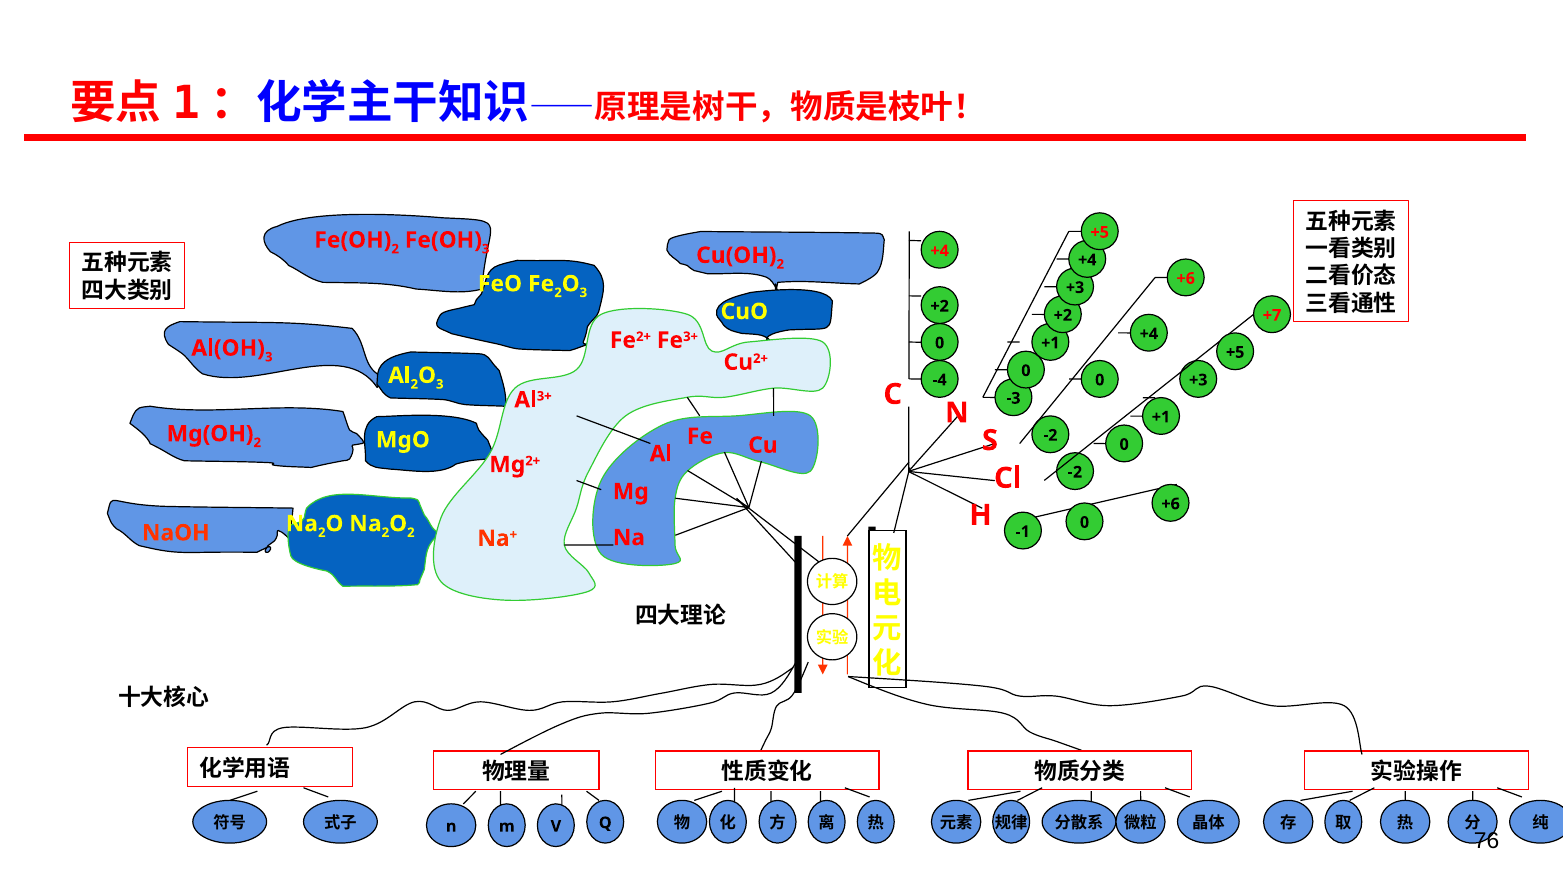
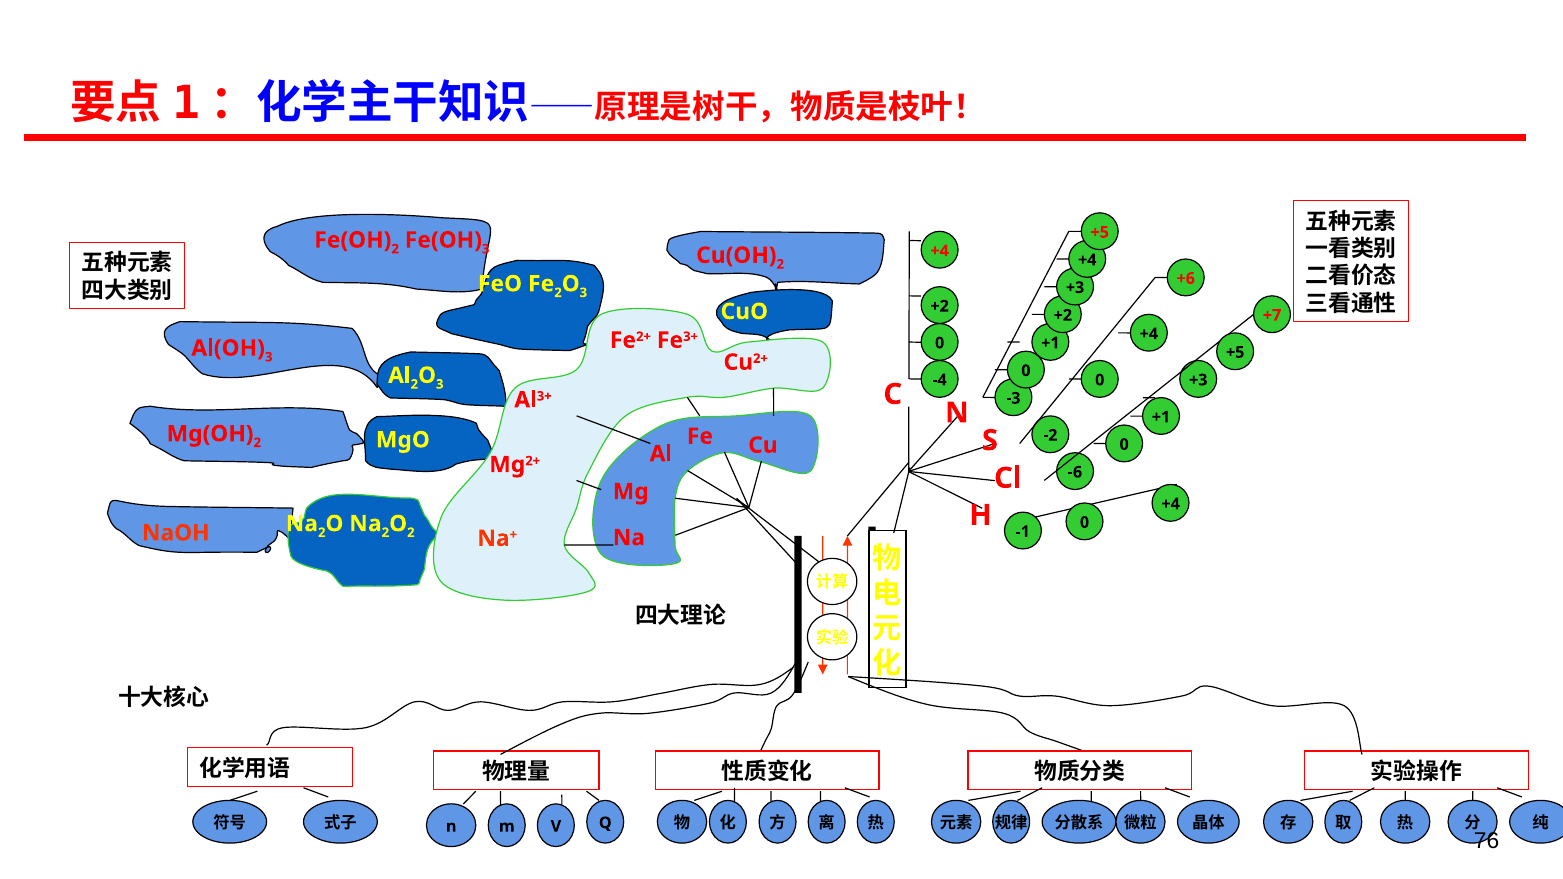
-2 at (1075, 472): -2 -> -6
+6 at (1171, 504): +6 -> +4
